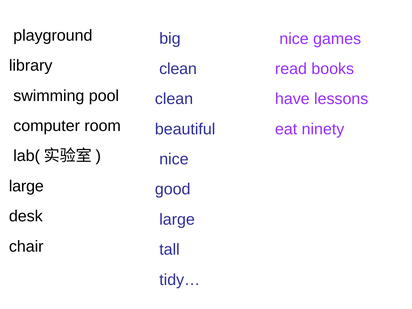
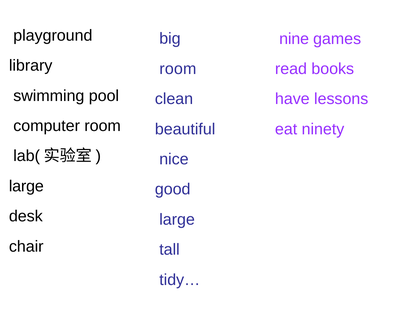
nice at (294, 39): nice -> nine
clean at (178, 69): clean -> room
